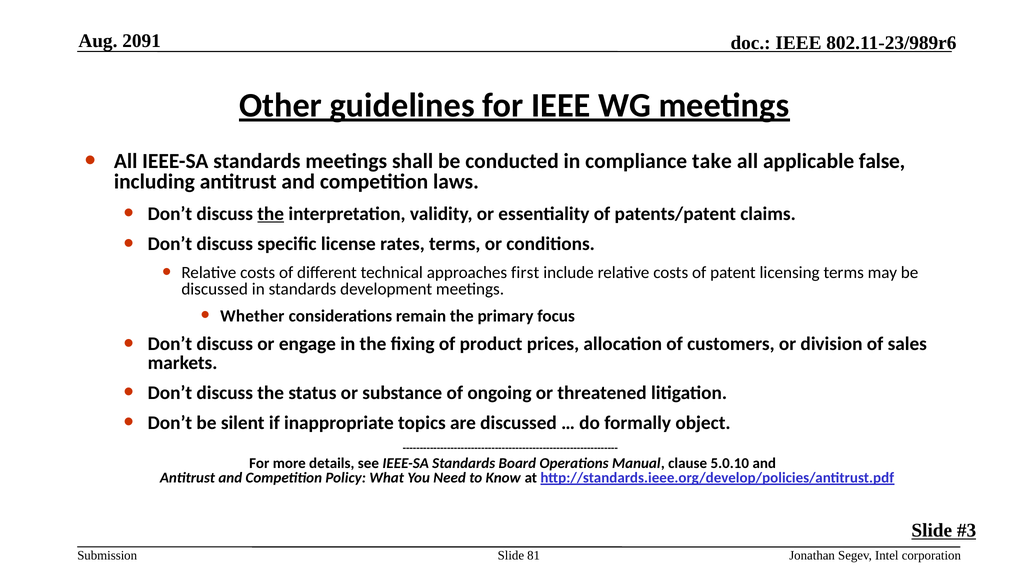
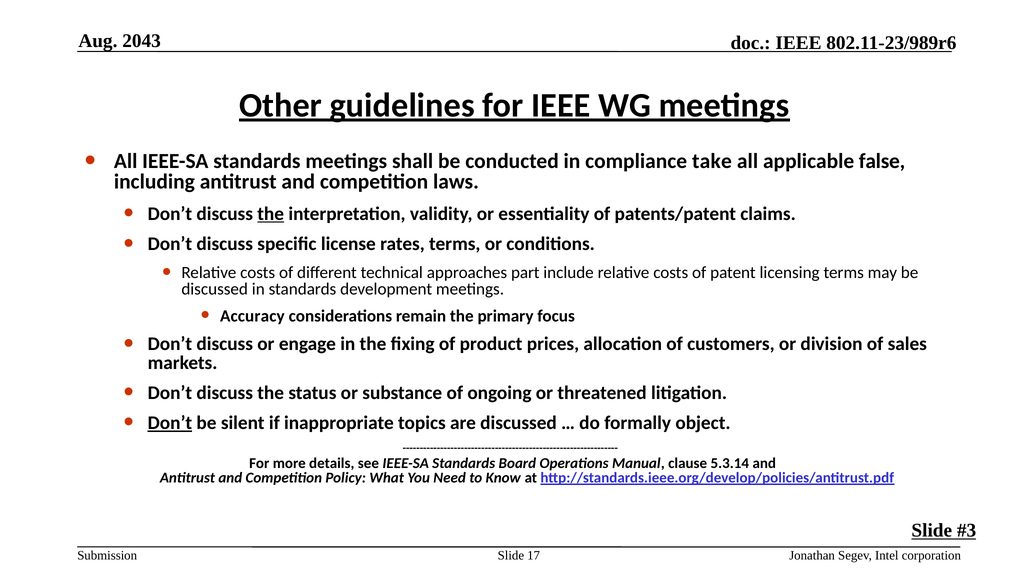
2091: 2091 -> 2043
first: first -> part
Whether: Whether -> Accuracy
Don’t at (170, 423) underline: none -> present
5.0.10: 5.0.10 -> 5.3.14
81: 81 -> 17
